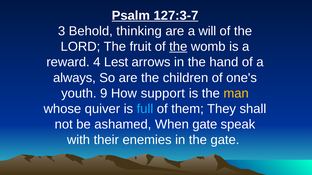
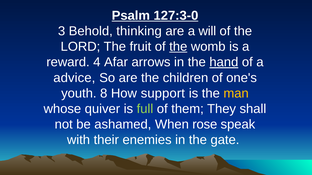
127:3-7: 127:3-7 -> 127:3-0
Lest: Lest -> Afar
hand underline: none -> present
always: always -> advice
9: 9 -> 8
full colour: light blue -> light green
When gate: gate -> rose
